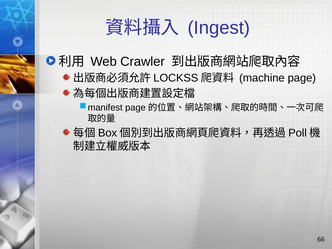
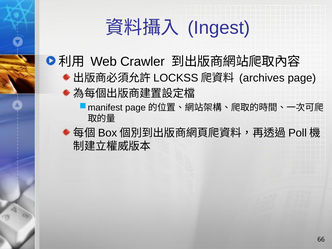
machine: machine -> archives
